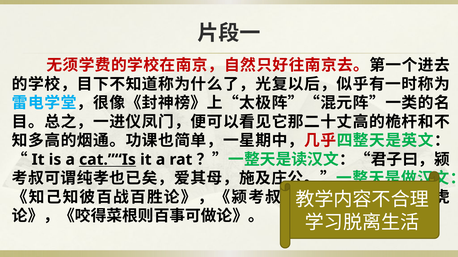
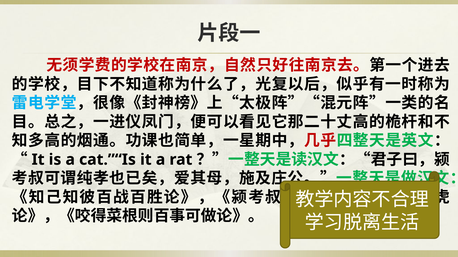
cat.”“Is underline: present -> none
